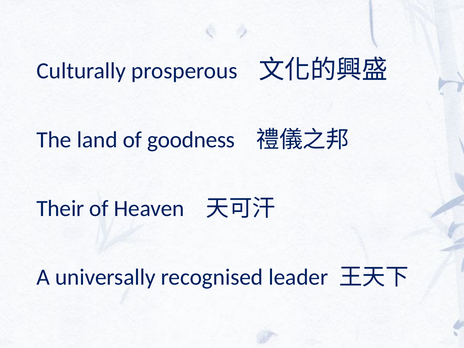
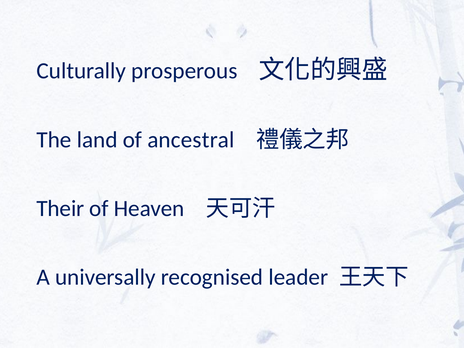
goodness: goodness -> ancestral
